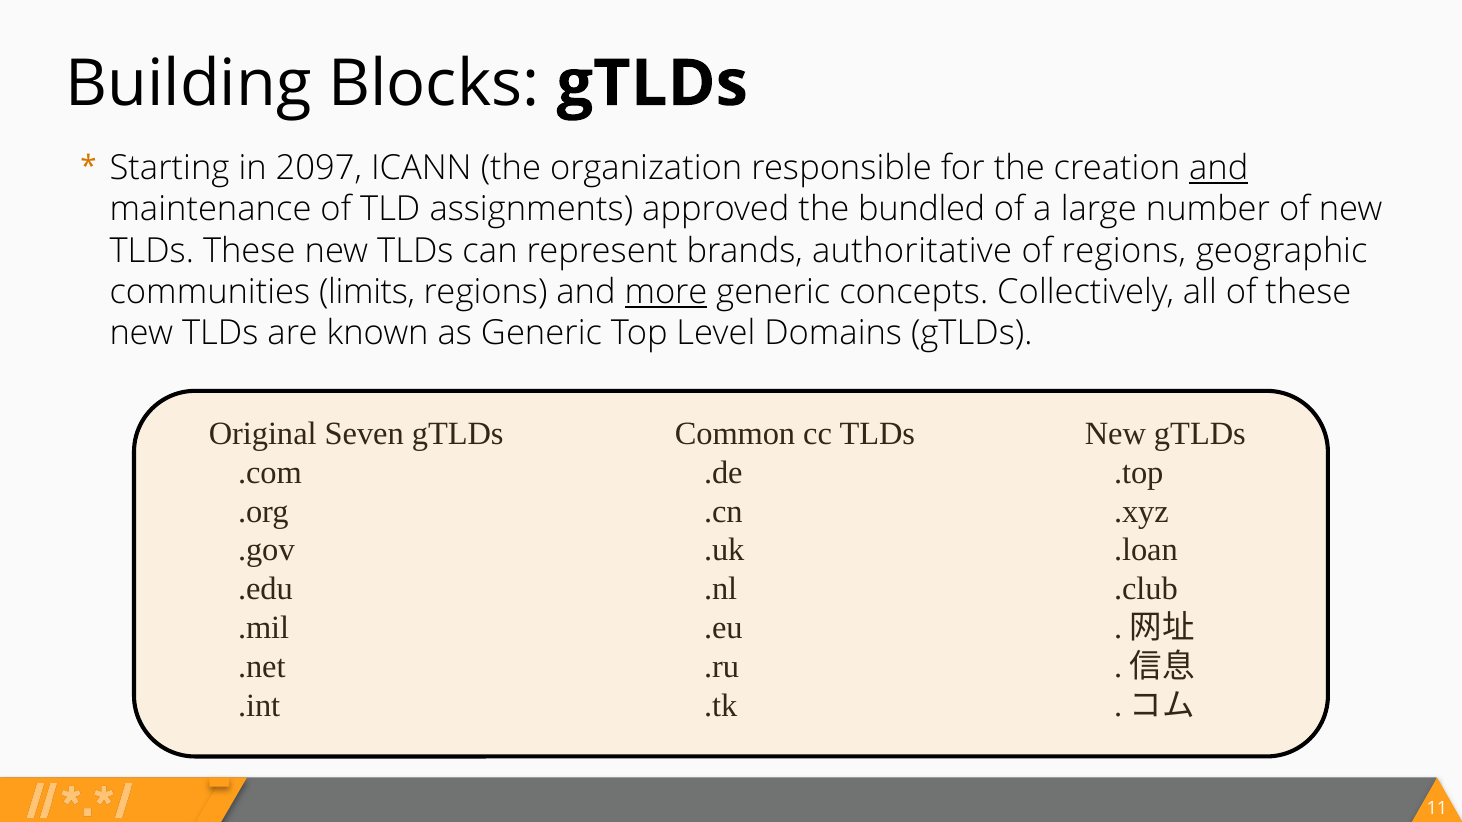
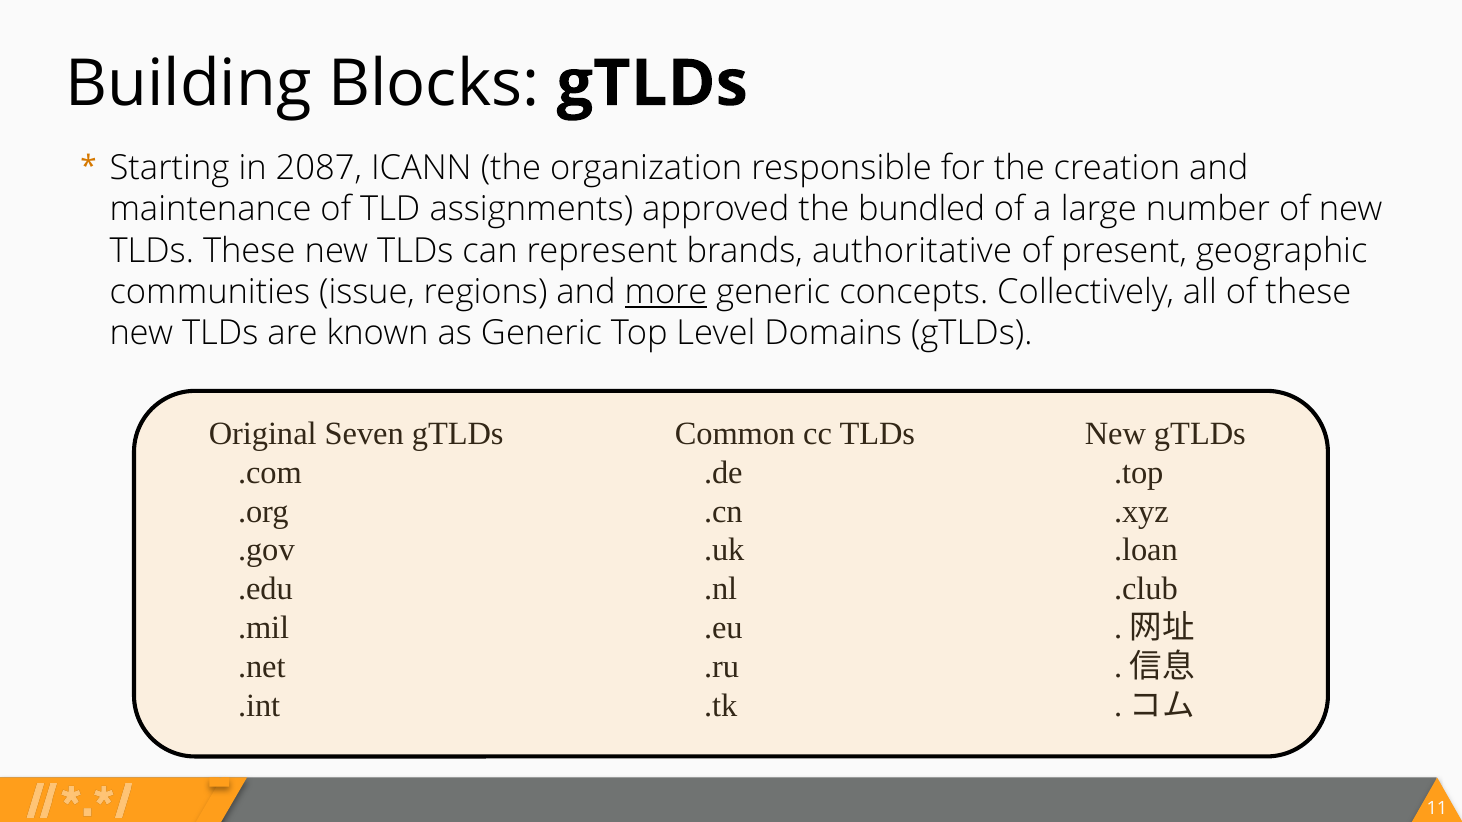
2097: 2097 -> 2087
and at (1219, 168) underline: present -> none
of regions: regions -> present
limits: limits -> issue
